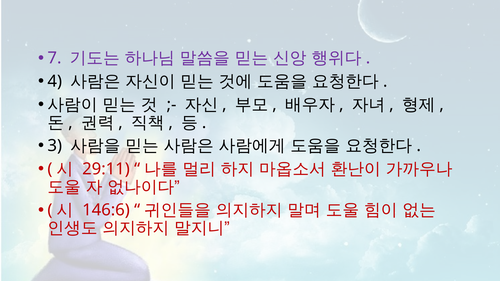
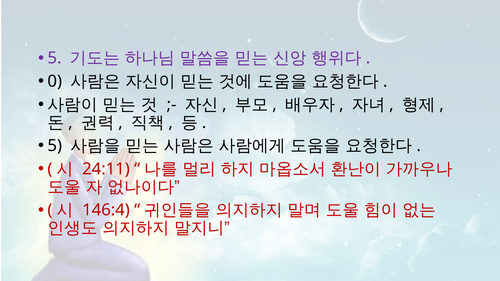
7 at (54, 58): 7 -> 5
4: 4 -> 0
3 at (55, 146): 3 -> 5
29:11: 29:11 -> 24:11
146:6: 146:6 -> 146:4
